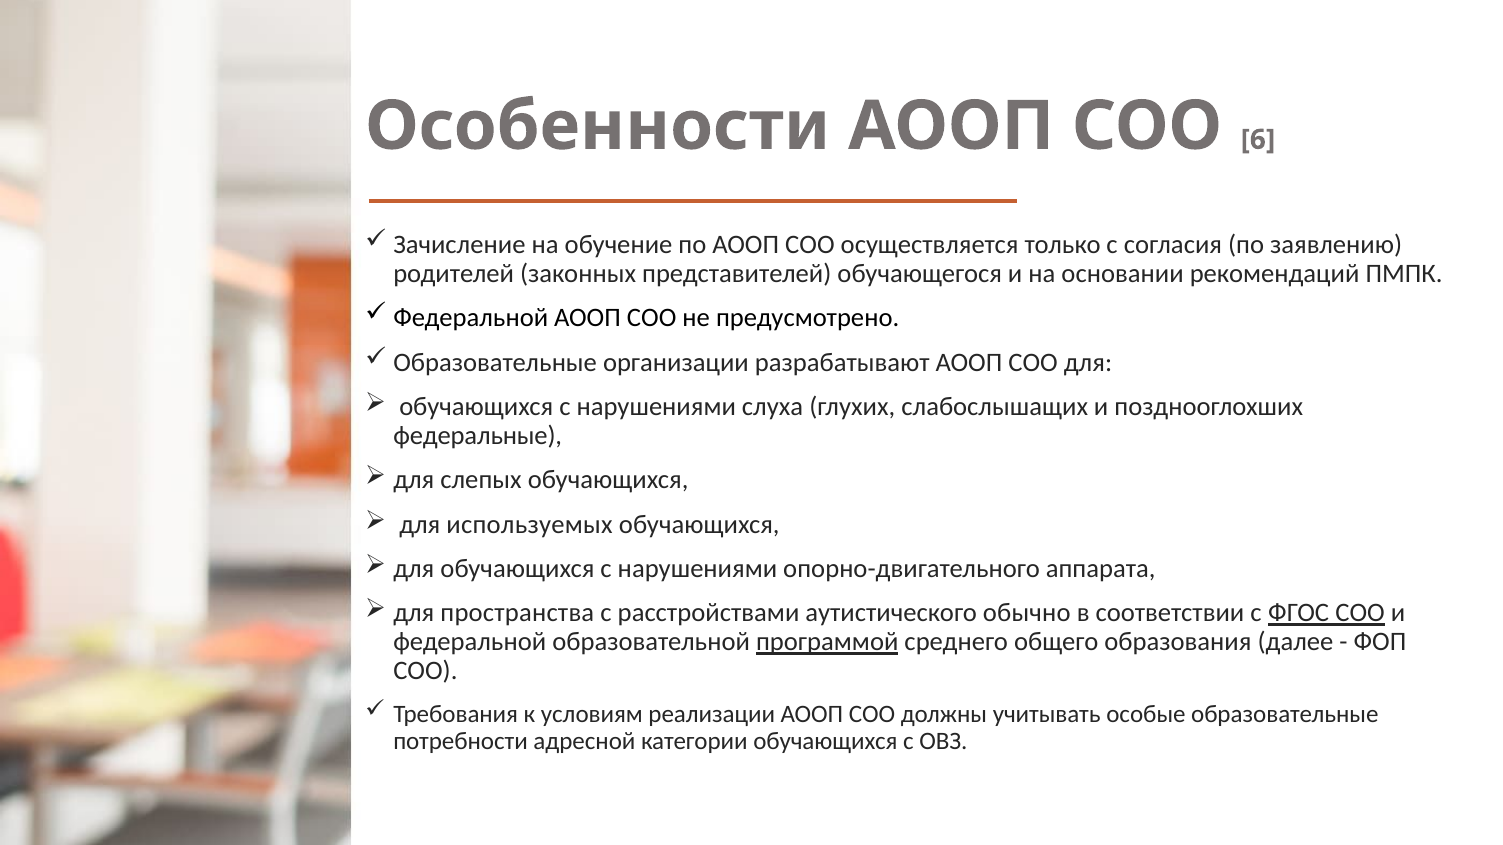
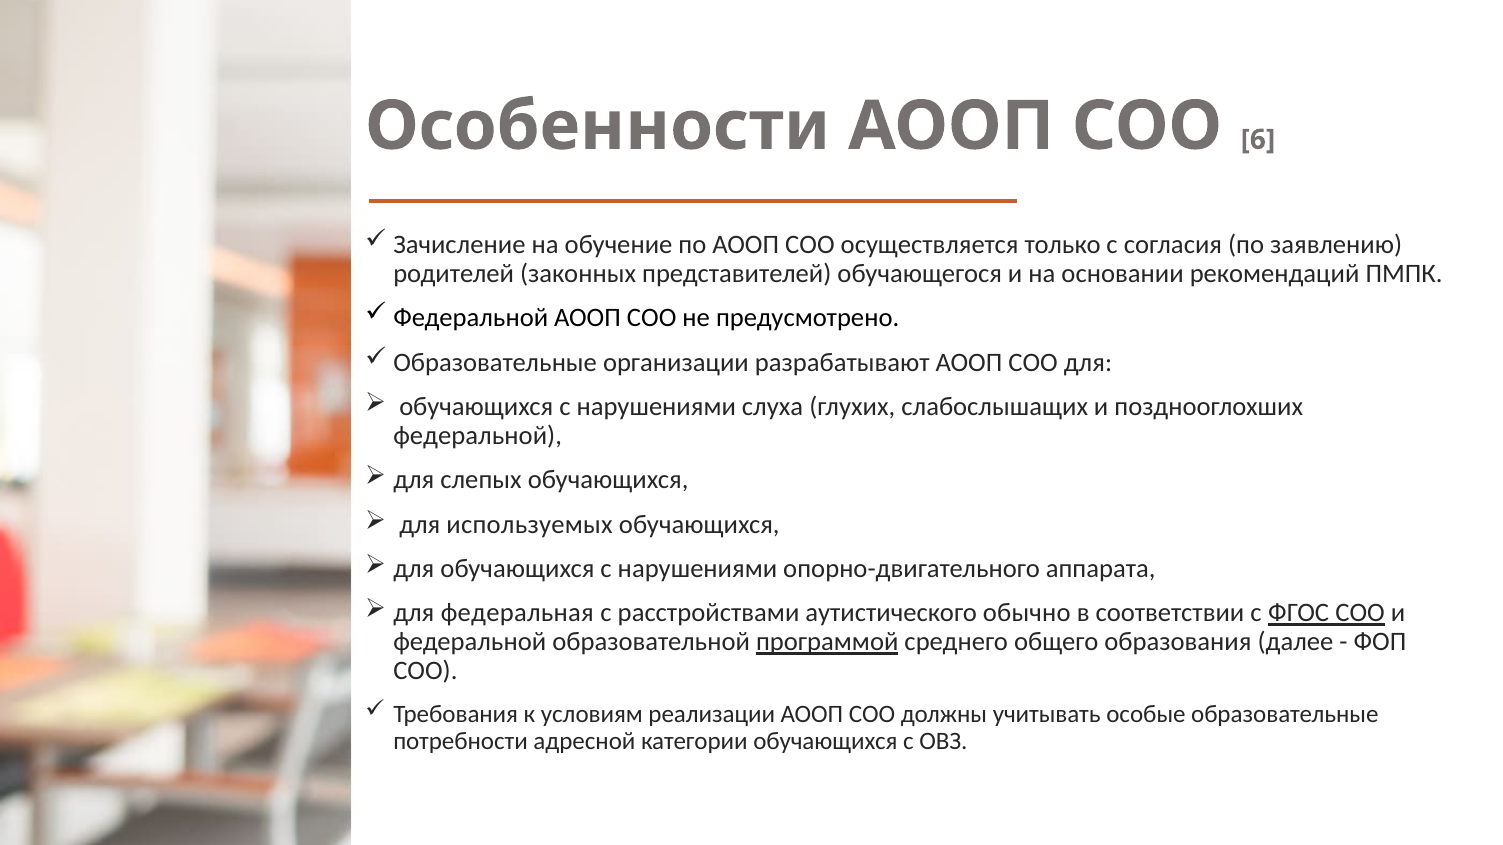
федеральные at (478, 436): федеральные -> федеральной
пространства: пространства -> федеральная
